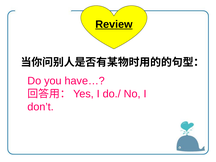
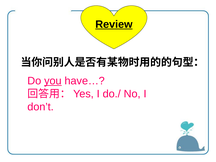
you underline: none -> present
